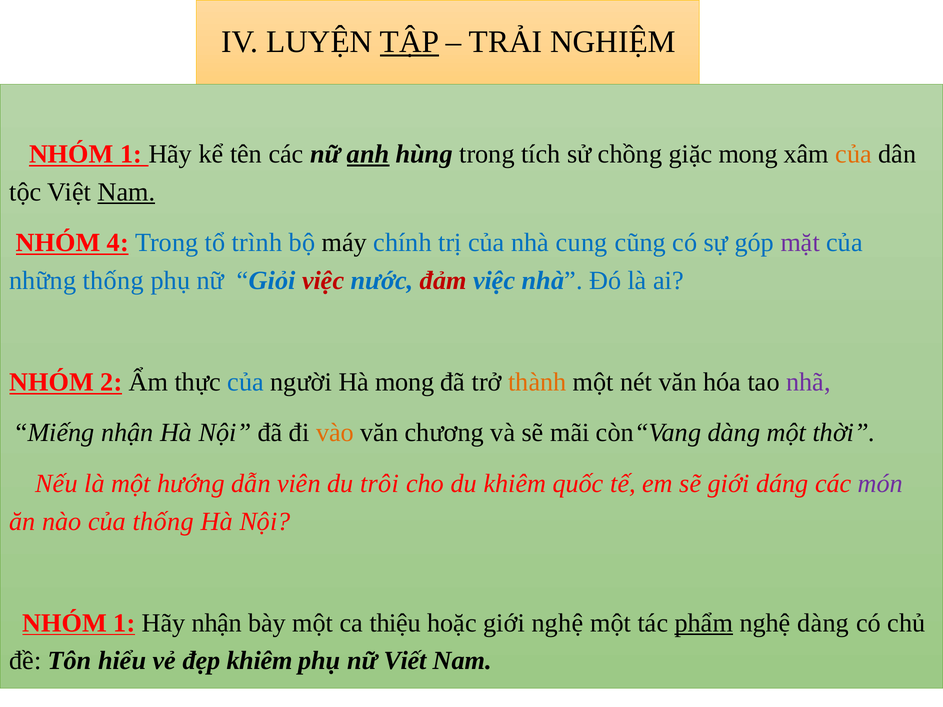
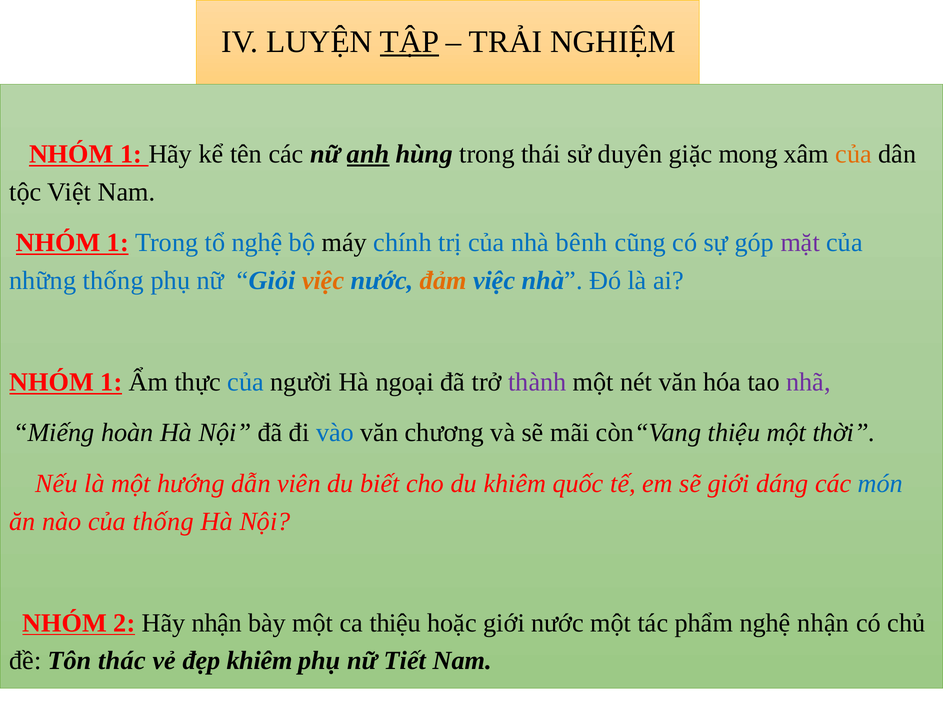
tích: tích -> thái
chồng: chồng -> duyên
Nam at (126, 192) underline: present -> none
4 at (118, 243): 4 -> 1
tổ trình: trình -> nghệ
cung: cung -> bênh
việc at (323, 281) colour: red -> orange
đảm colour: red -> orange
2 at (111, 382): 2 -> 1
Hà mong: mong -> ngoại
thành colour: orange -> purple
Miếng nhận: nhận -> hoàn
vào colour: orange -> blue
còn“Vang dàng: dàng -> thiệu
trôi: trôi -> biết
món colour: purple -> blue
1 at (124, 623): 1 -> 2
giới nghệ: nghệ -> nước
phẩm underline: present -> none
nghệ dàng: dàng -> nhận
hiểu: hiểu -> thác
Viết: Viết -> Tiết
